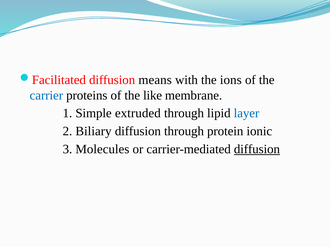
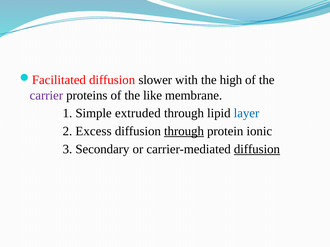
means: means -> slower
ions: ions -> high
carrier colour: blue -> purple
Biliary: Biliary -> Excess
through at (184, 131) underline: none -> present
Molecules: Molecules -> Secondary
